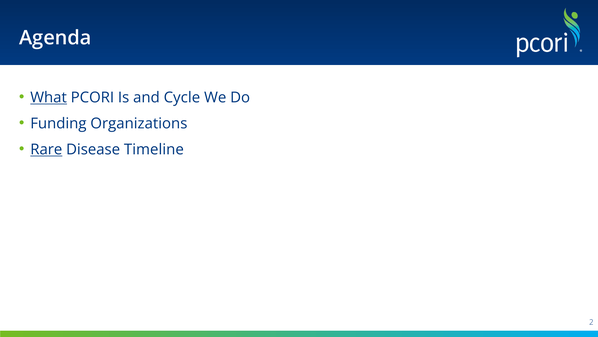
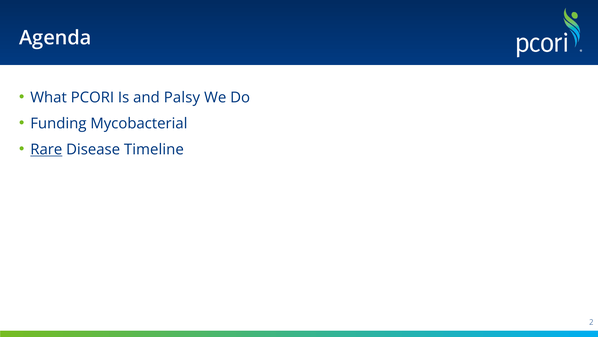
What underline: present -> none
Cycle: Cycle -> Palsy
Organizations: Organizations -> Mycobacterial
